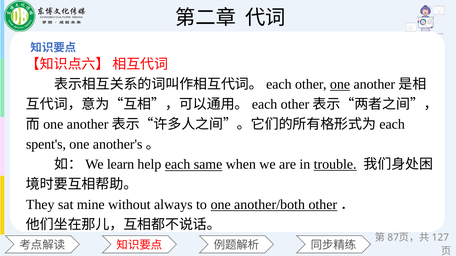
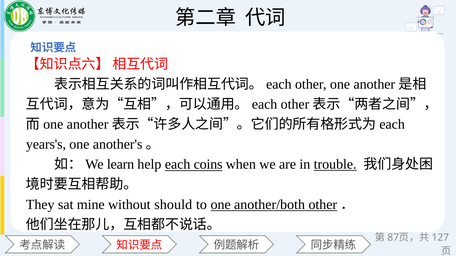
one at (340, 85) underline: present -> none
spent's: spent's -> years's
same: same -> coins
always: always -> should
